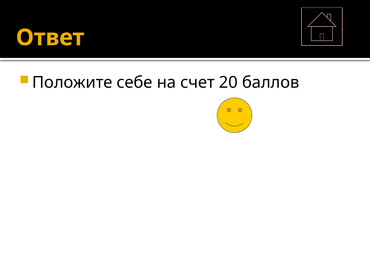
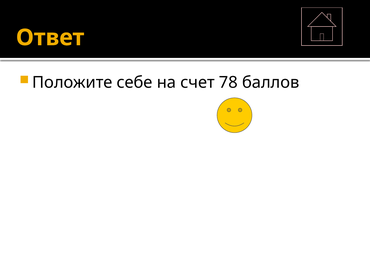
20: 20 -> 78
